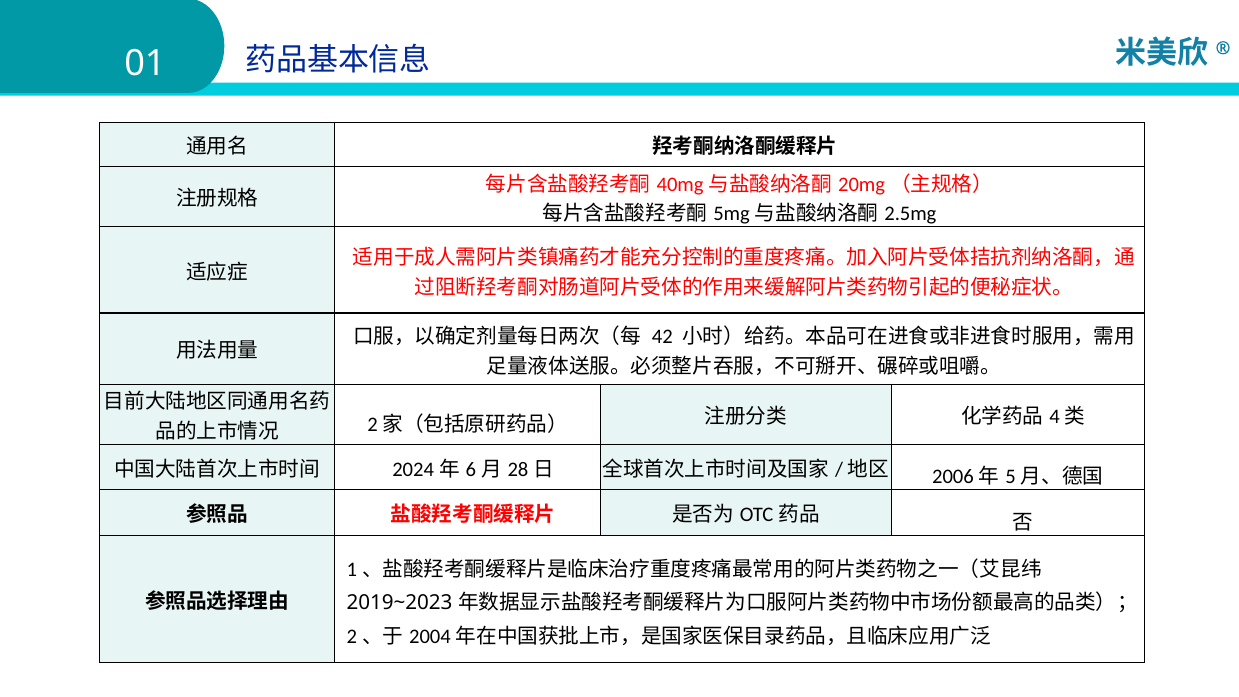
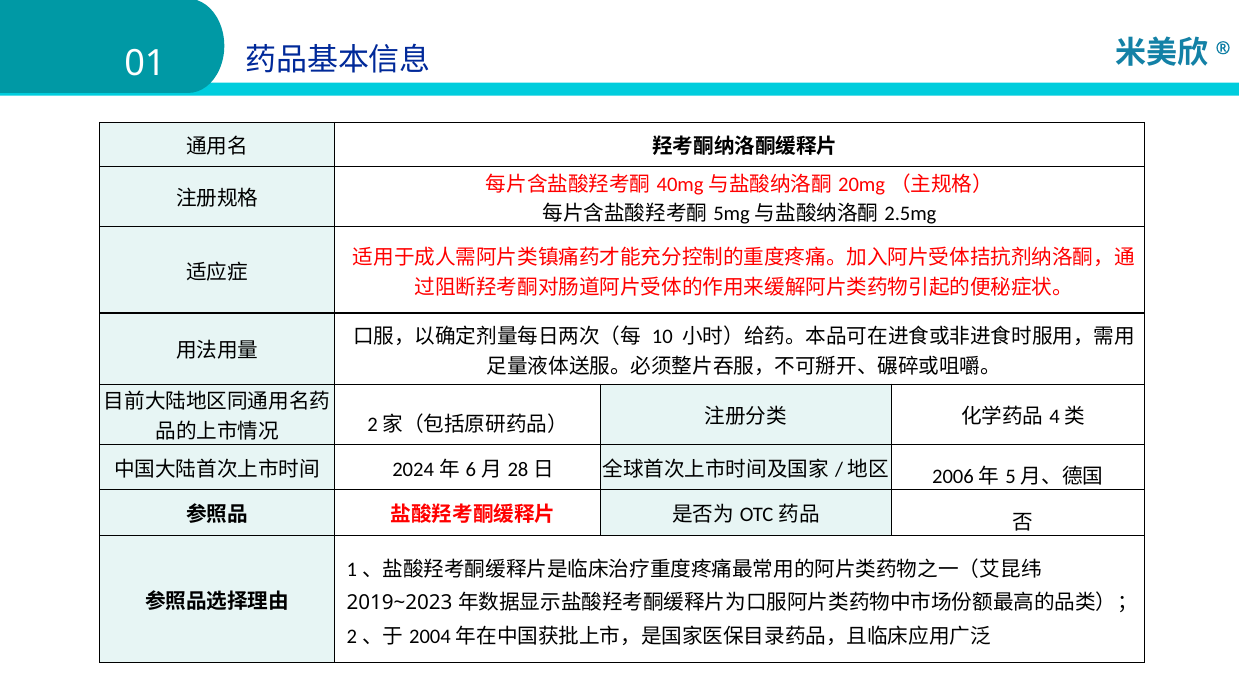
42: 42 -> 10
